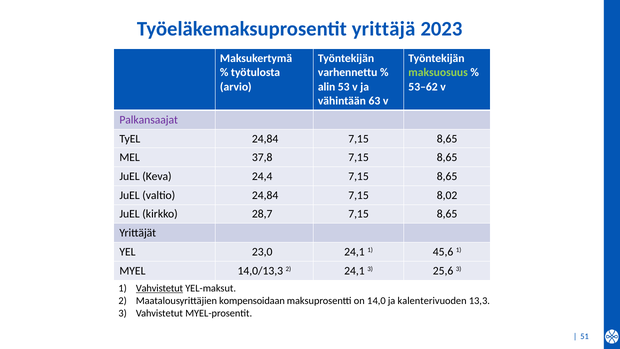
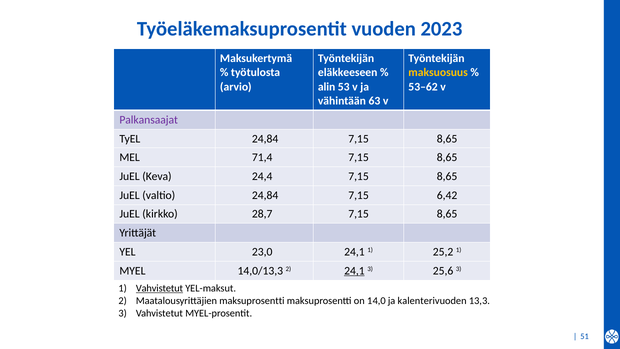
yrittäjä: yrittäjä -> vuoden
varhennettu: varhennettu -> eläkkeeseen
maksuosuus colour: light green -> yellow
37,8: 37,8 -> 71,4
8,02: 8,02 -> 6,42
45,6: 45,6 -> 25,2
24,1 at (354, 271) underline: none -> present
Maatalousyrittäjien kompensoidaan: kompensoidaan -> maksuprosentti
